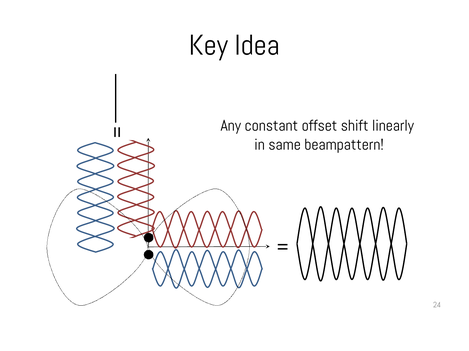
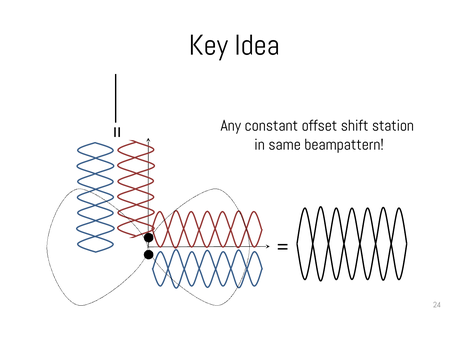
linearly: linearly -> station
